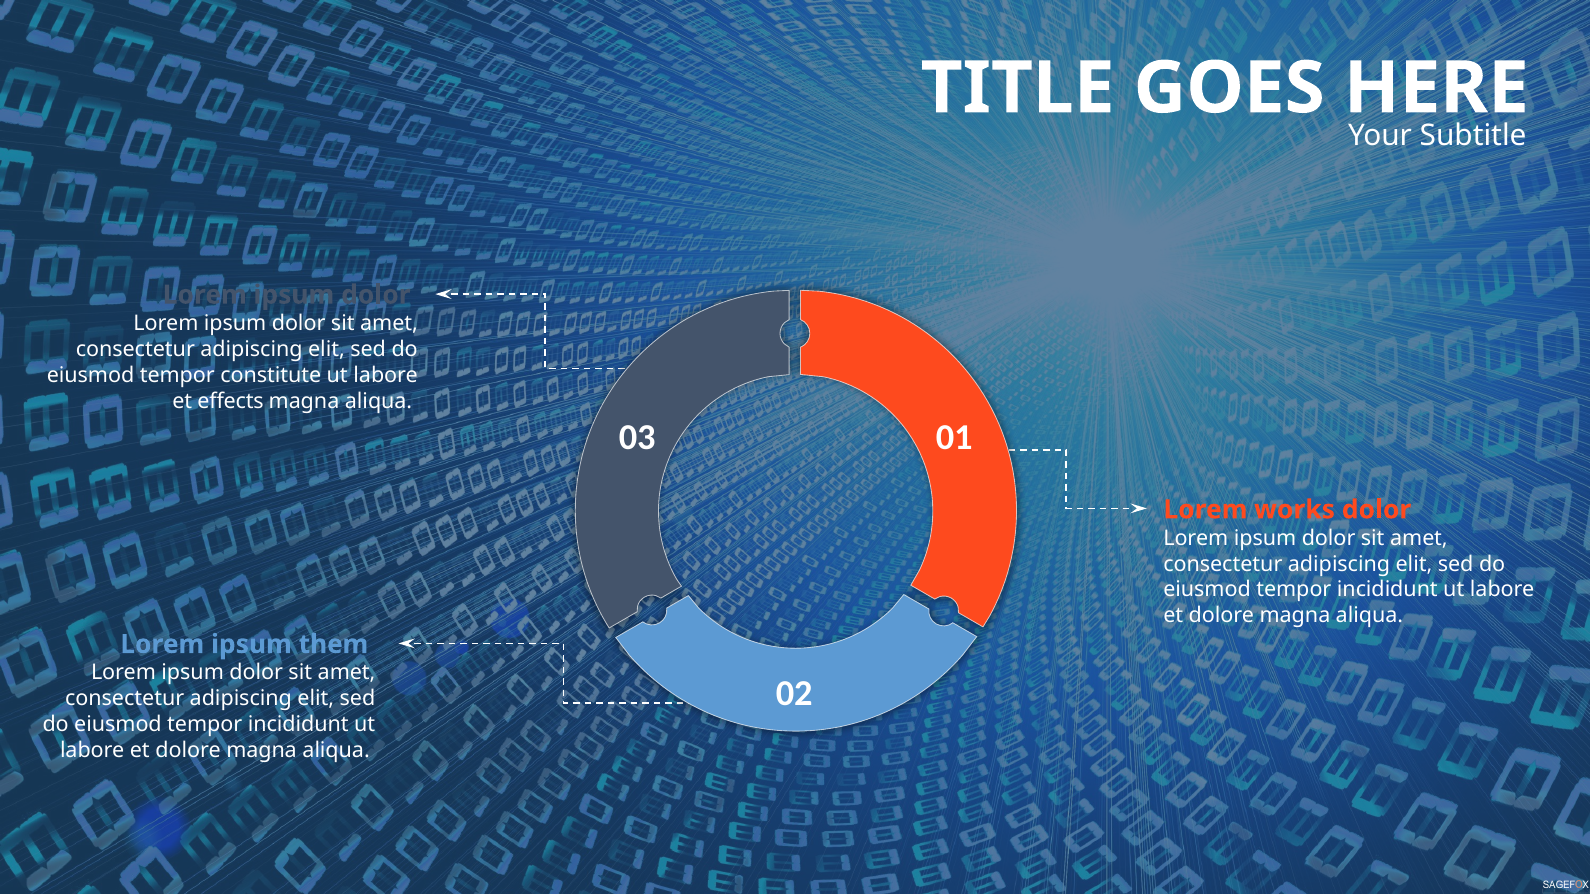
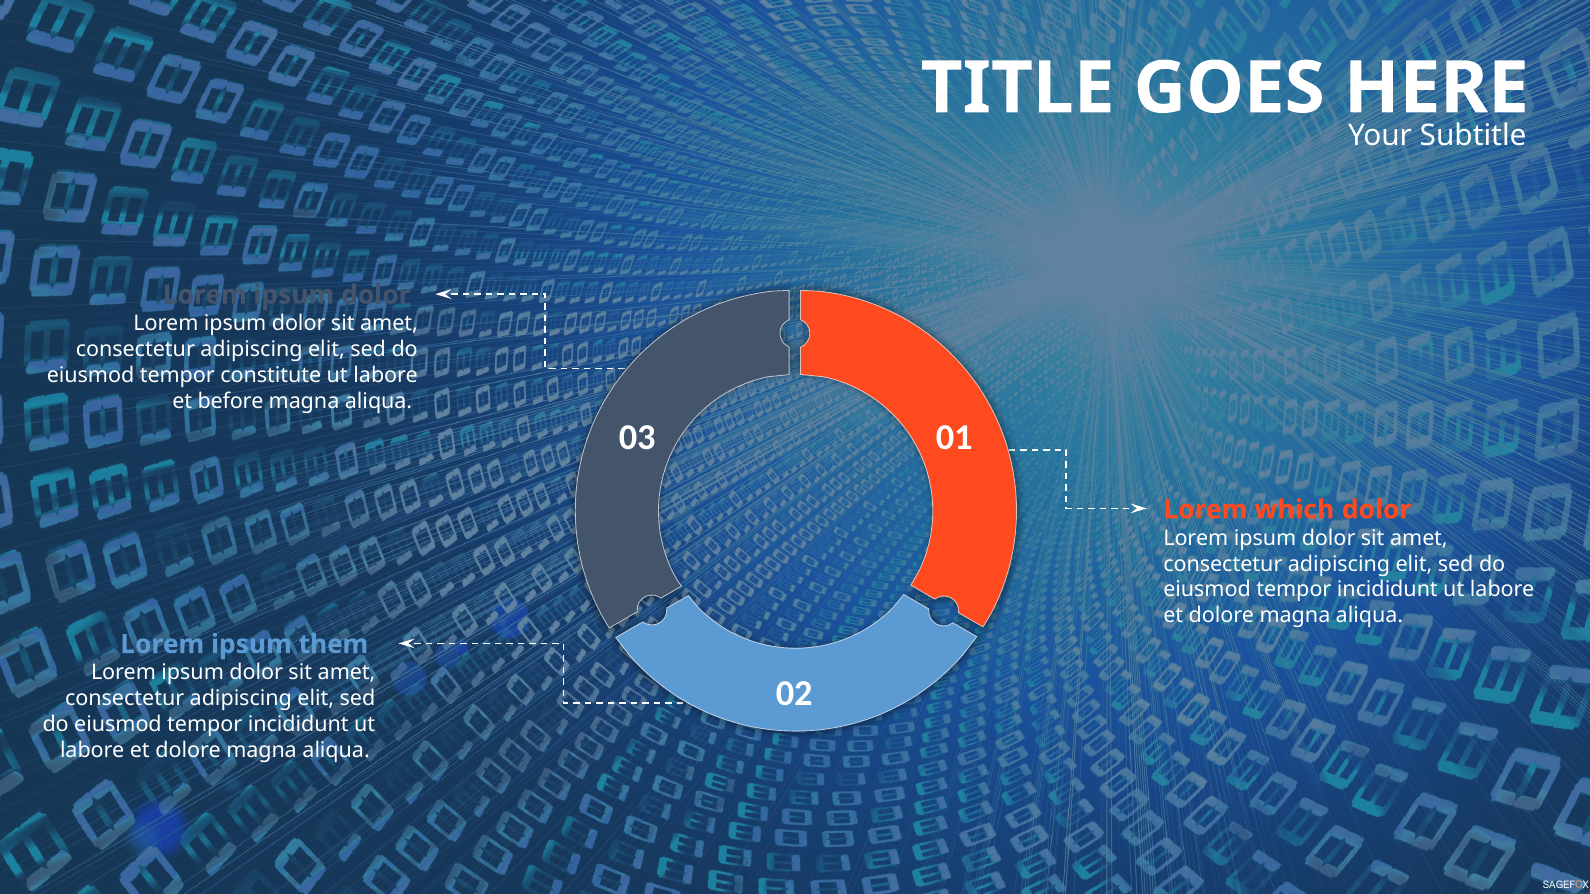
effects: effects -> before
works: works -> which
